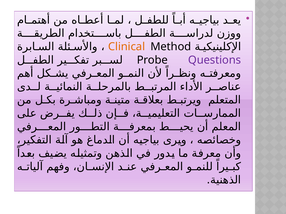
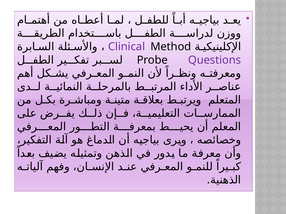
Clinical colour: orange -> purple
